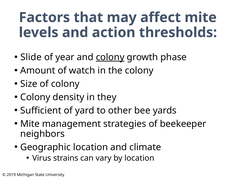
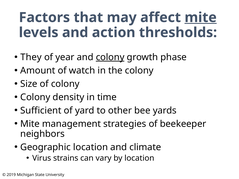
mite at (201, 17) underline: none -> present
Slide: Slide -> They
they: they -> time
